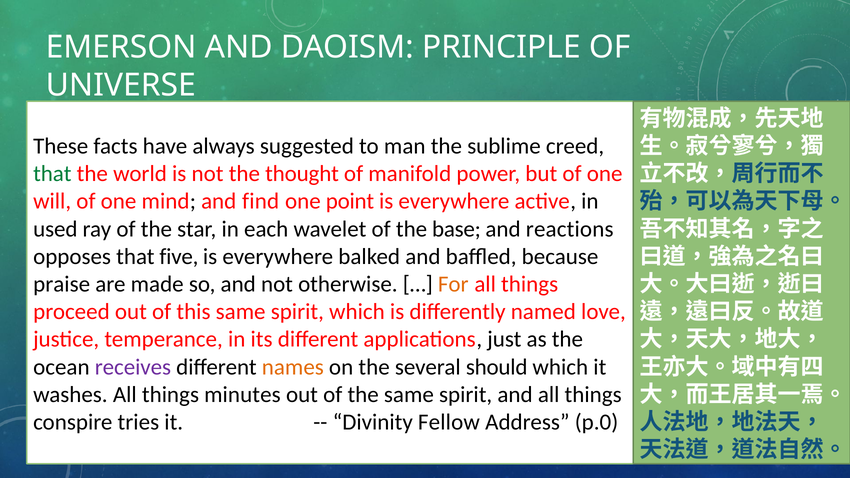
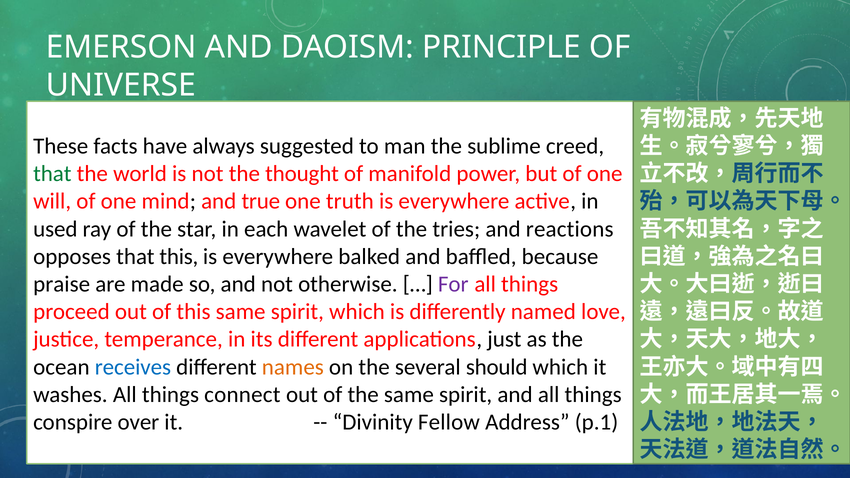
find: find -> true
point: point -> truth
base: base -> tries
that five: five -> this
For colour: orange -> purple
receives colour: purple -> blue
minutes: minutes -> connect
tries: tries -> over
p.0: p.0 -> p.1
